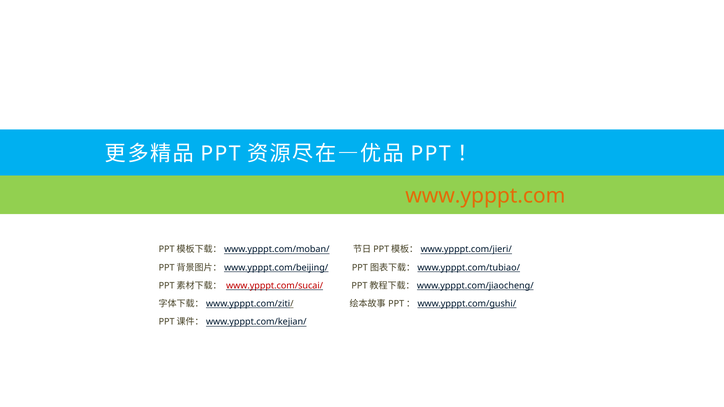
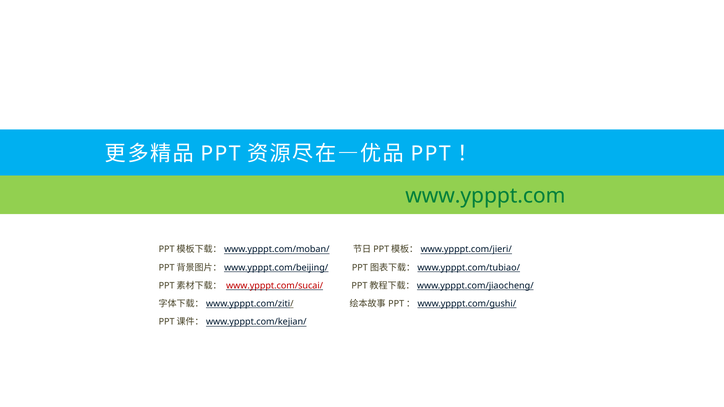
www.ypppt.com colour: orange -> green
